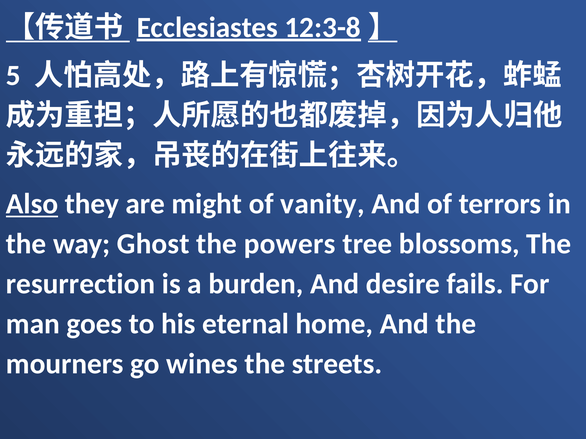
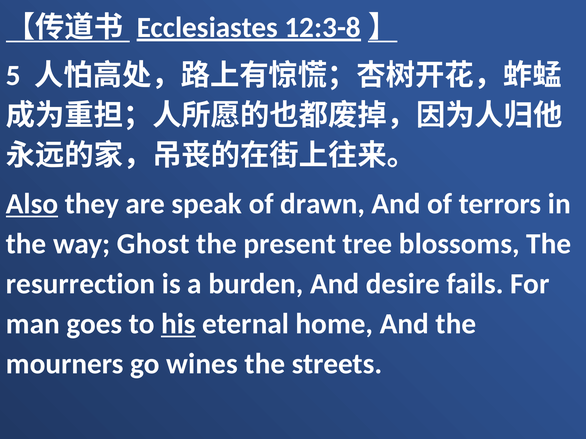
might: might -> speak
vanity: vanity -> drawn
powers: powers -> present
his underline: none -> present
